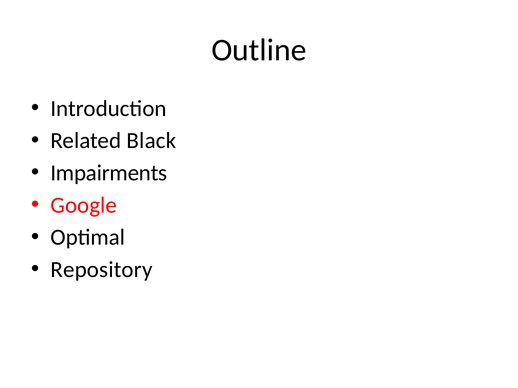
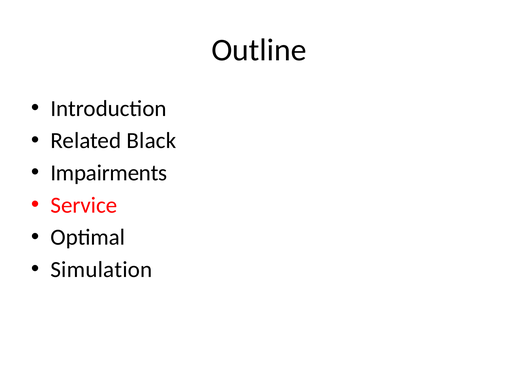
Google: Google -> Service
Repository: Repository -> Simulation
